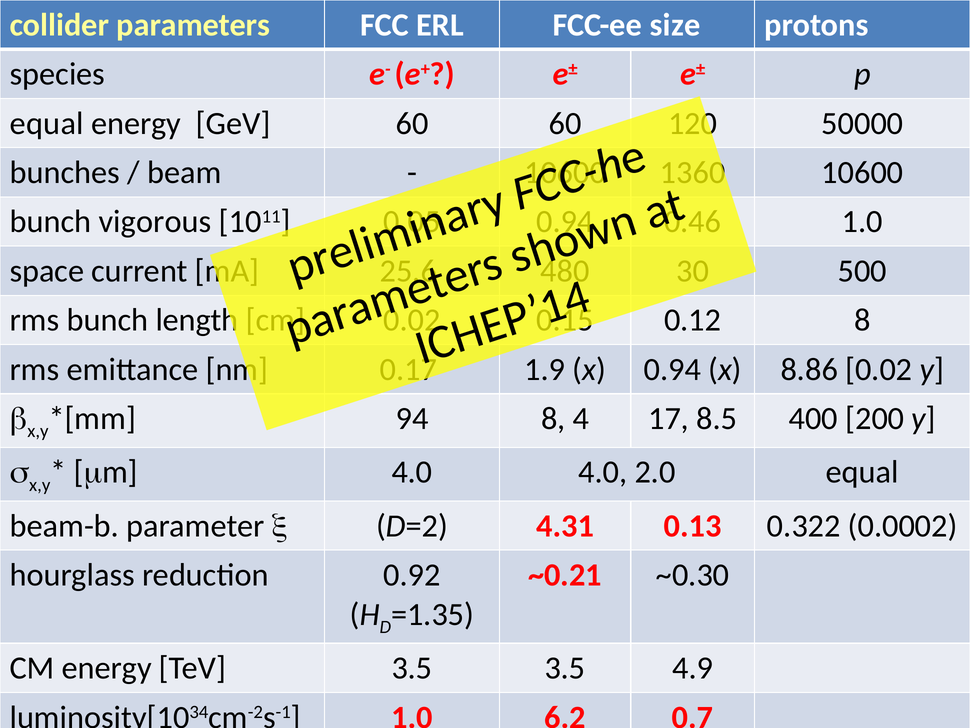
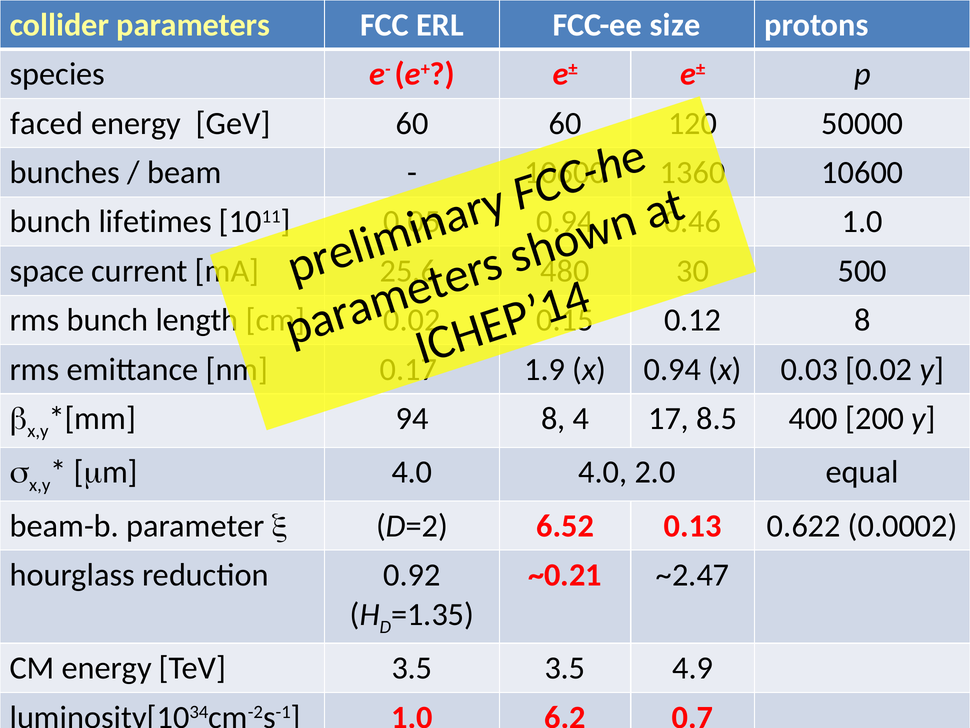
equal at (47, 123): equal -> faced
vigorous: vigorous -> lifetimes
8.86: 8.86 -> 0.03
4.31: 4.31 -> 6.52
0.322: 0.322 -> 0.622
~0.30: ~0.30 -> ~2.47
